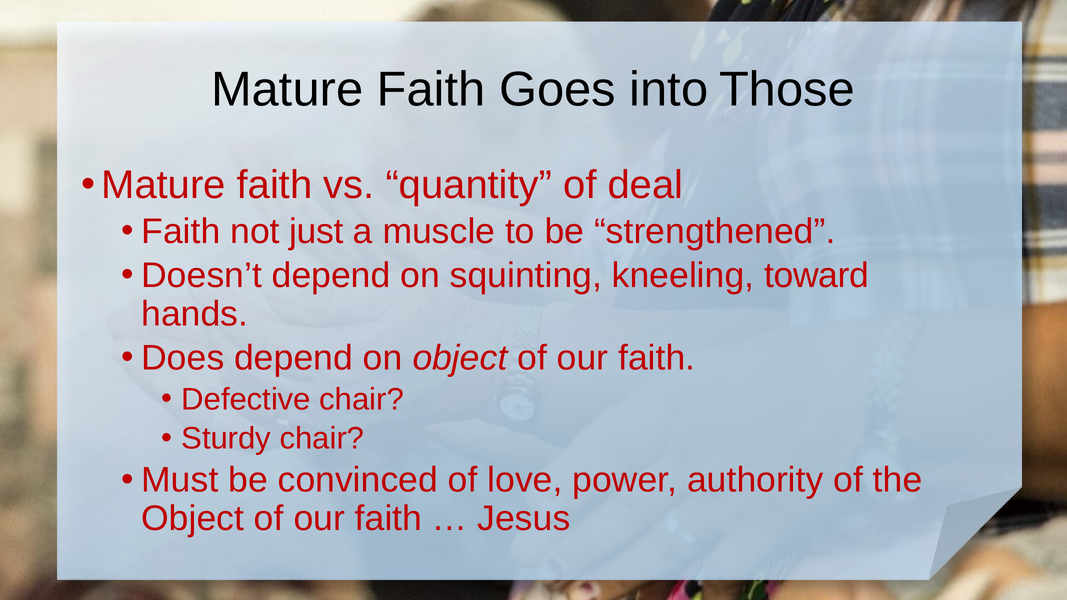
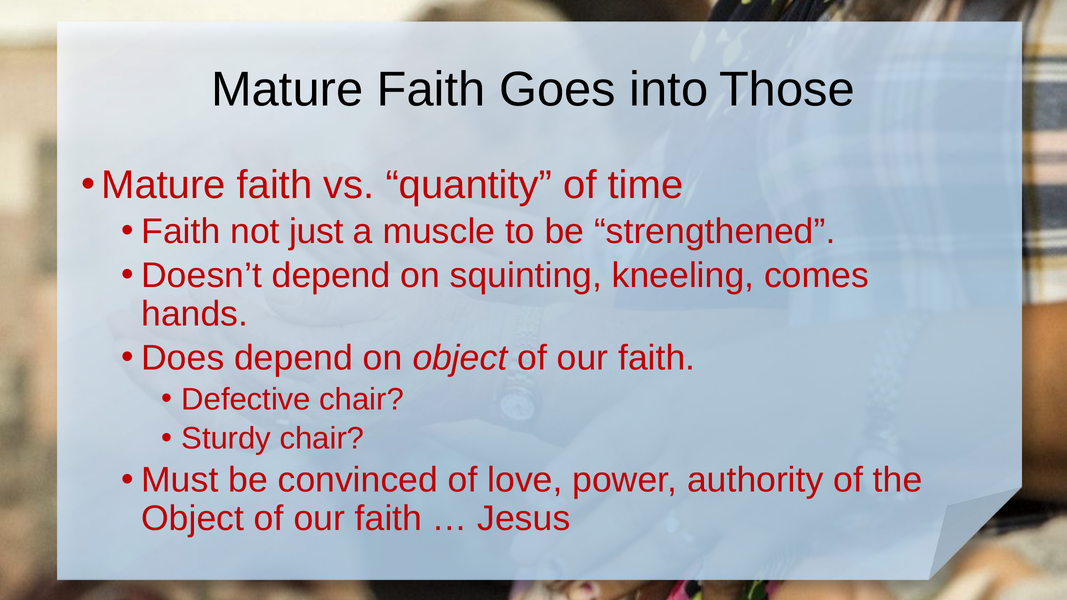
deal: deal -> time
toward: toward -> comes
